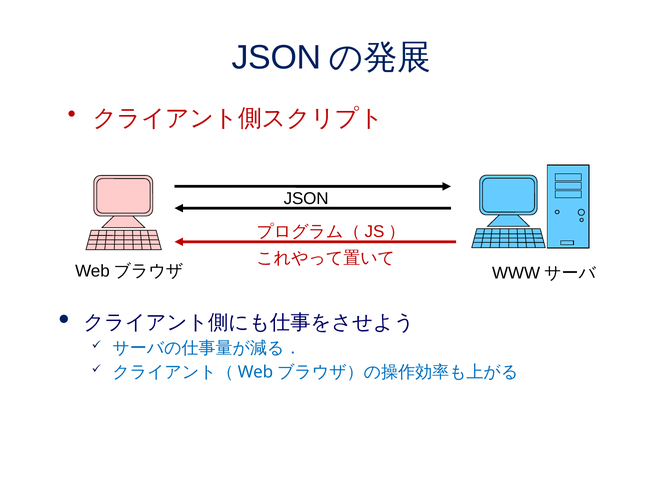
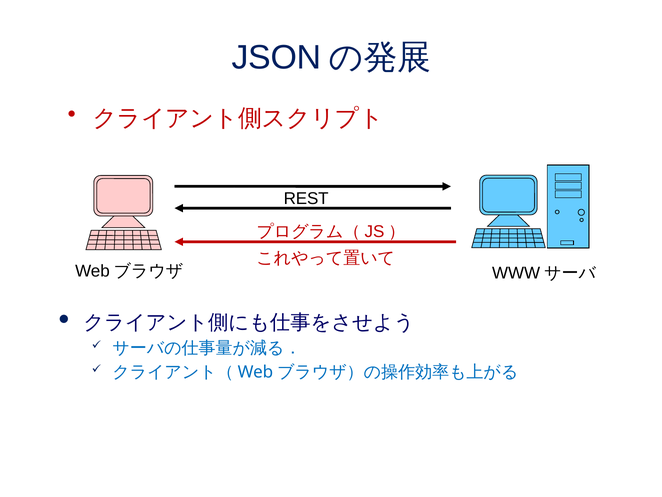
JSON at (306, 198): JSON -> REST
